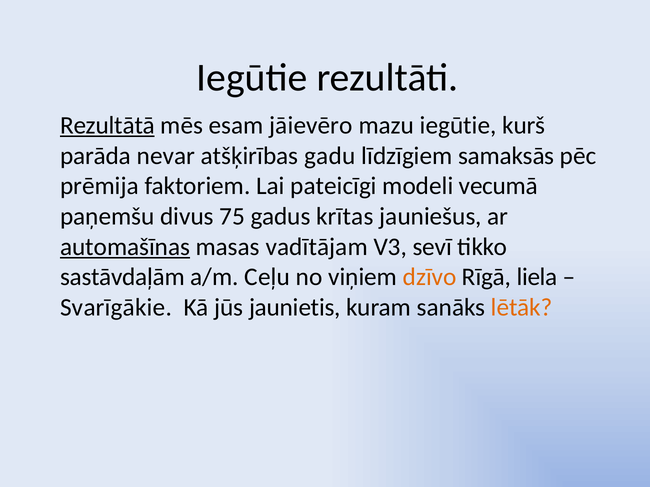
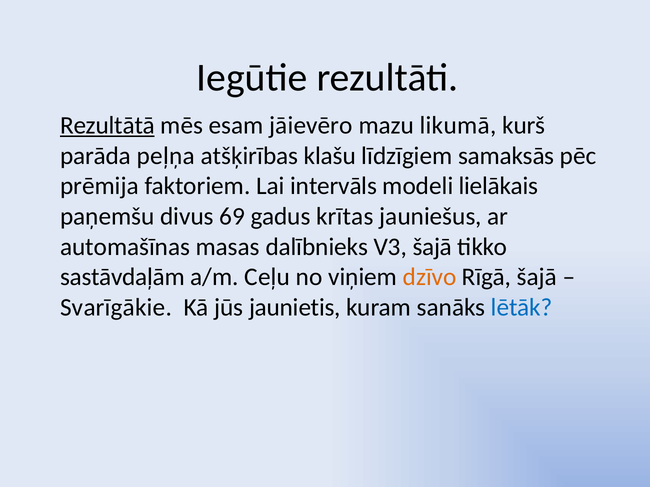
mazu iegūtie: iegūtie -> likumā
nevar: nevar -> peļņa
gadu: gadu -> klašu
pateicīgi: pateicīgi -> intervāls
vecumā: vecumā -> lielākais
75: 75 -> 69
automašīnas underline: present -> none
vadītājam: vadītājam -> dalībnieks
V3 sevī: sevī -> šajā
Rīgā liela: liela -> šajā
lētāk colour: orange -> blue
